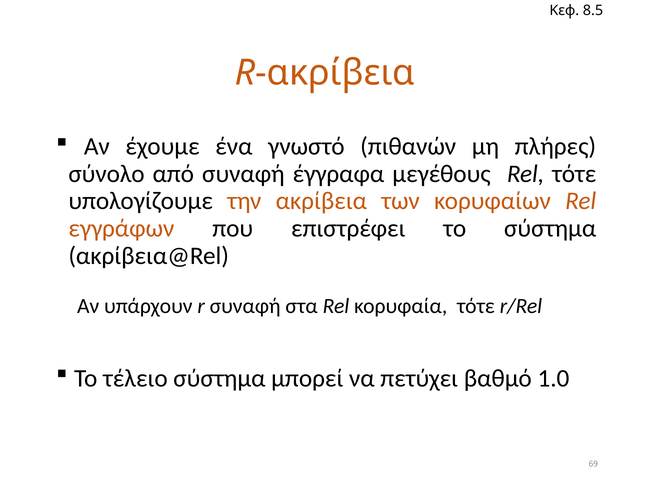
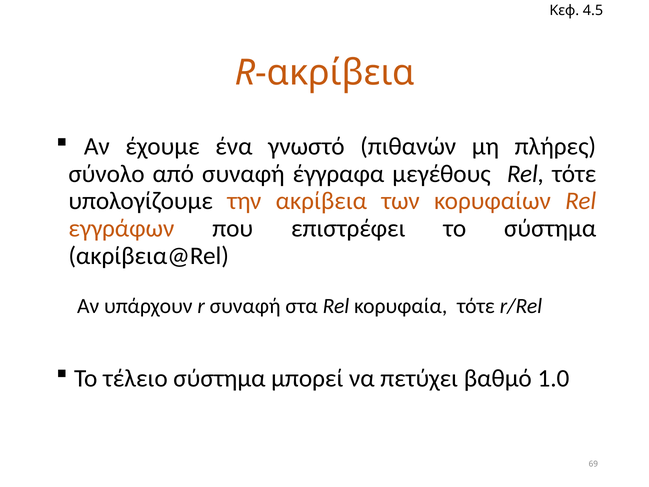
8.5: 8.5 -> 4.5
